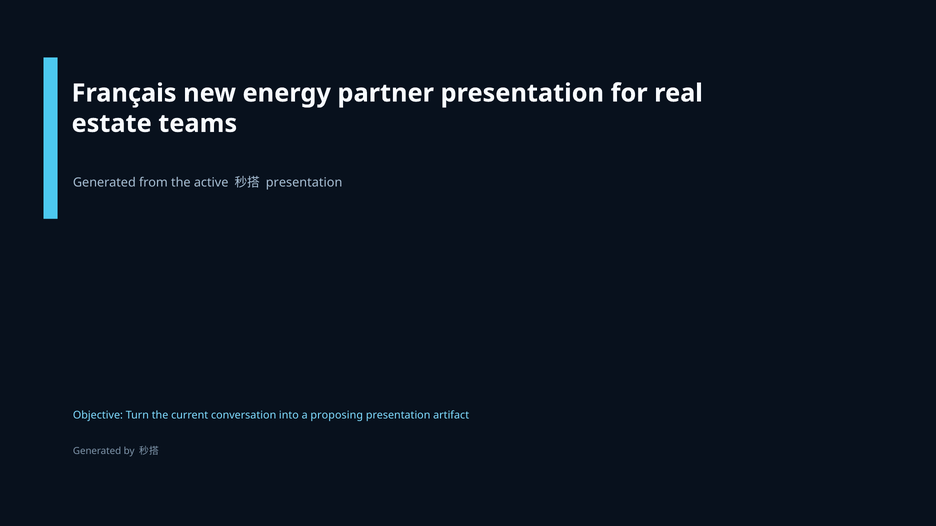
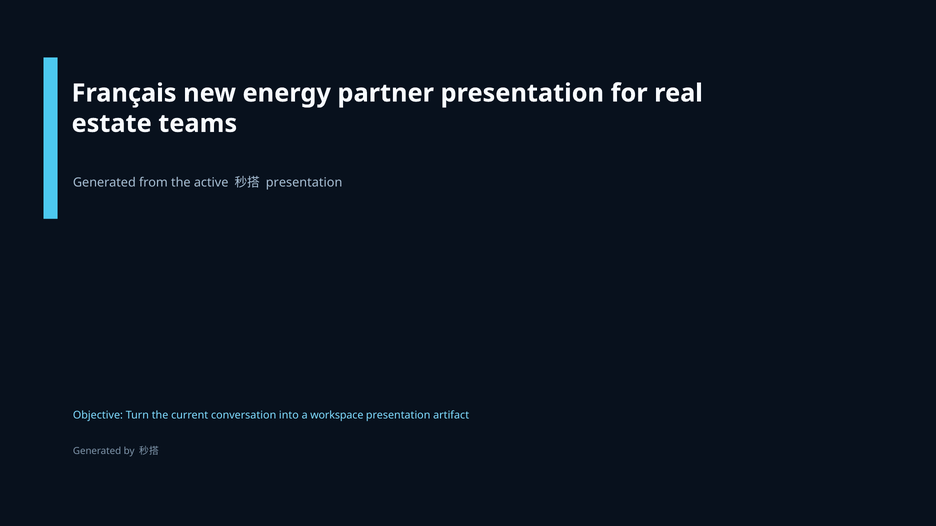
proposing: proposing -> workspace
